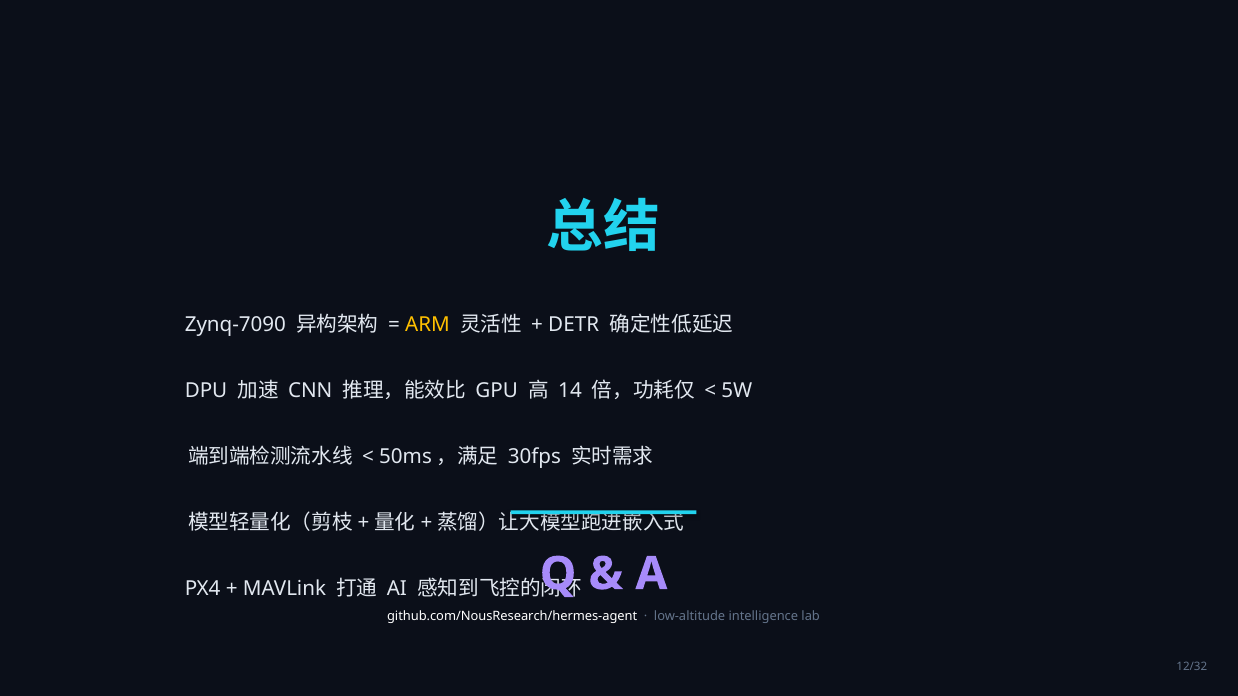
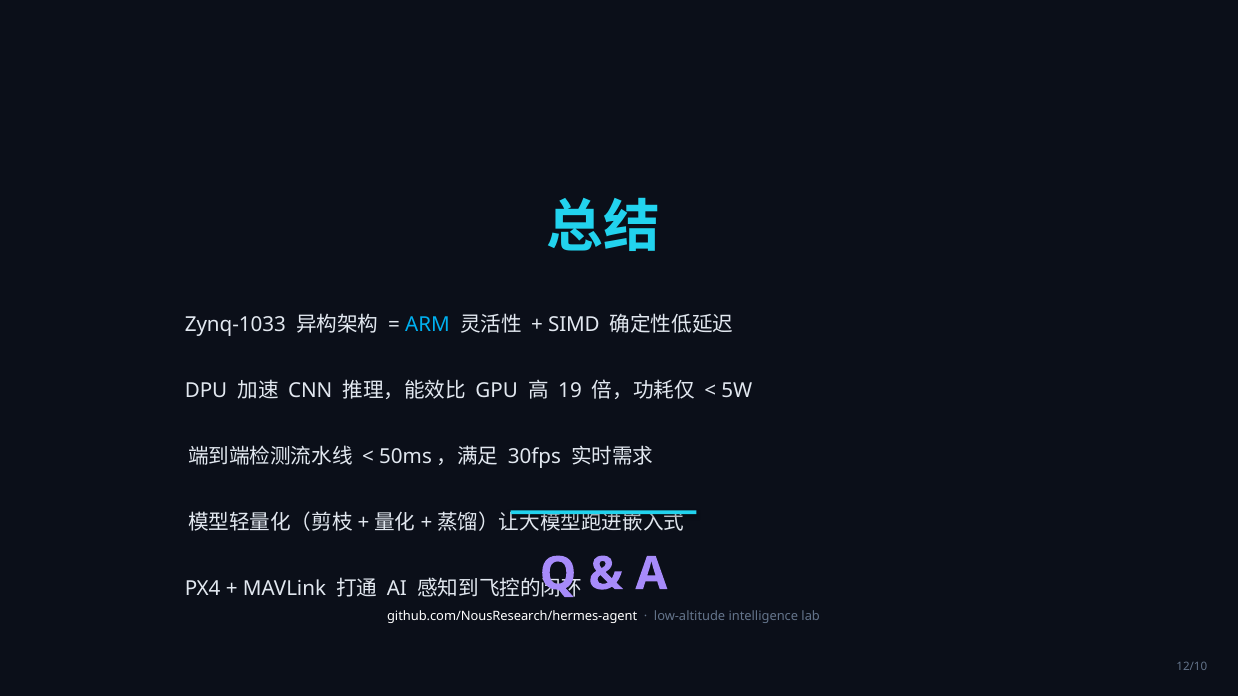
Zynq-7090: Zynq-7090 -> Zynq-1033
ARM colour: yellow -> light blue
DETR: DETR -> SIMD
14: 14 -> 19
12/32: 12/32 -> 12/10
